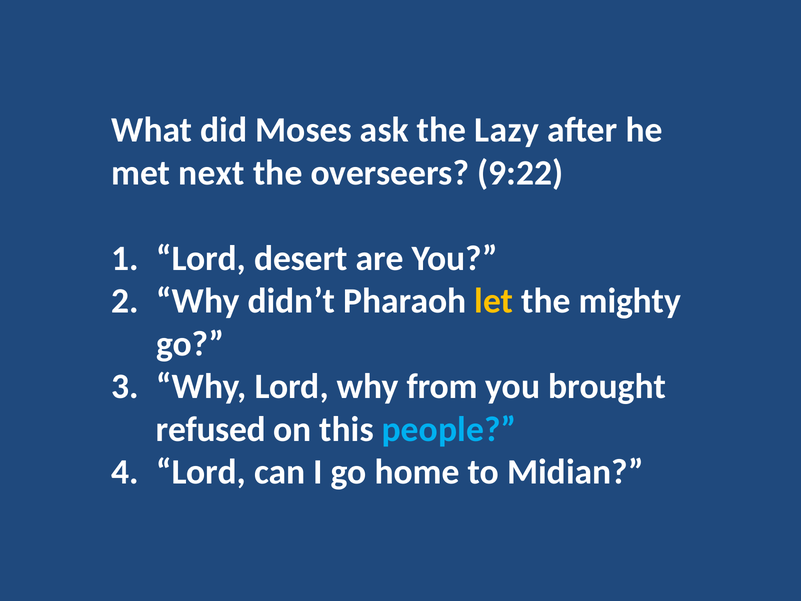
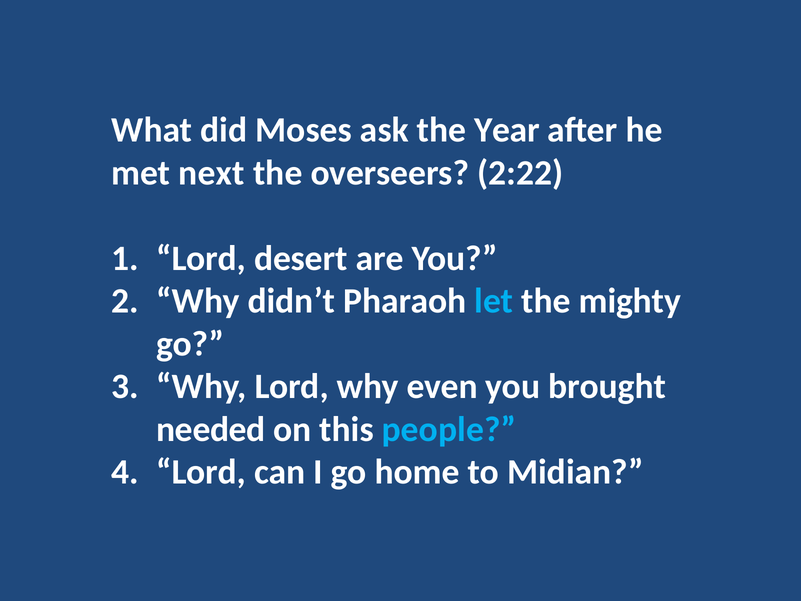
Lazy: Lazy -> Year
9:22: 9:22 -> 2:22
let colour: yellow -> light blue
from: from -> even
refused: refused -> needed
